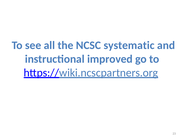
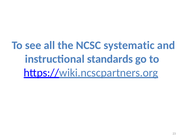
improved: improved -> standards
